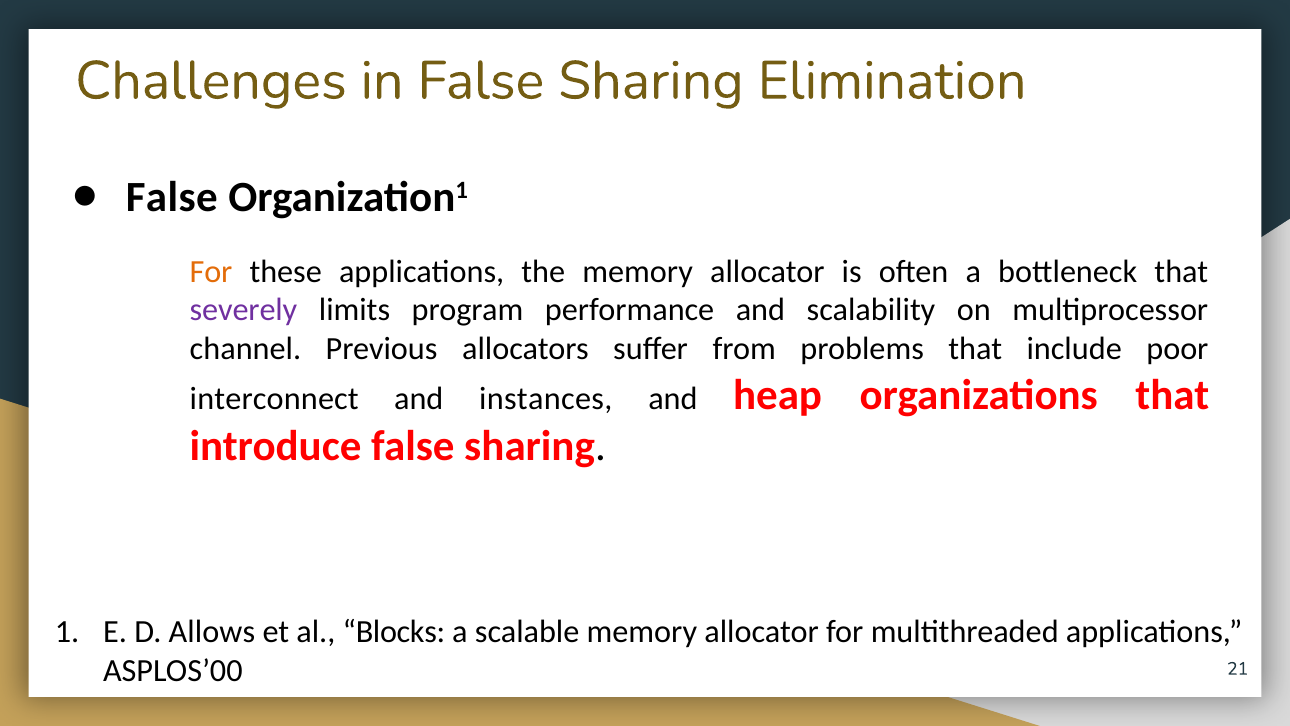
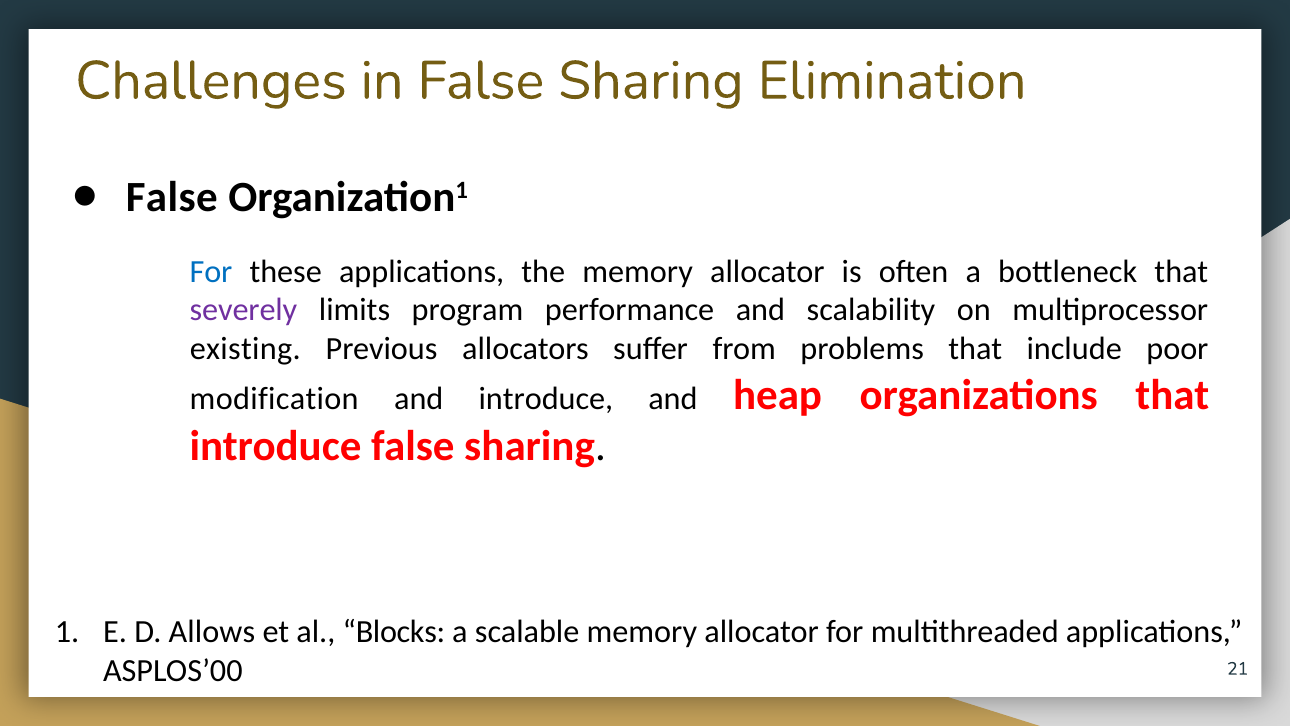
For at (211, 271) colour: orange -> blue
channel: channel -> existing
interconnect: interconnect -> modification
and instances: instances -> introduce
